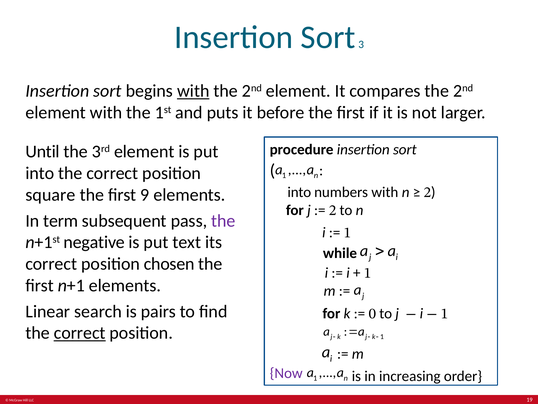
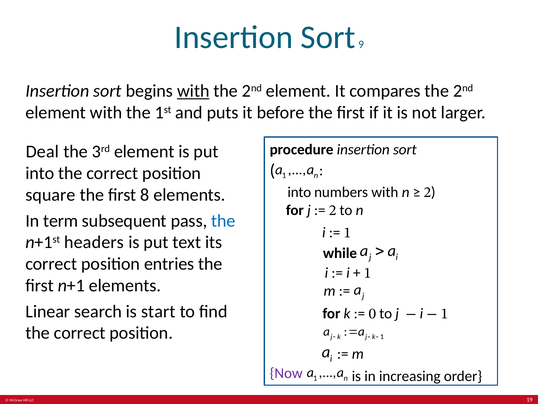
3: 3 -> 9
Until: Until -> Deal
9: 9 -> 8
the at (223, 221) colour: purple -> blue
negative: negative -> headers
chosen: chosen -> entries
pairs: pairs -> start
correct at (80, 333) underline: present -> none
